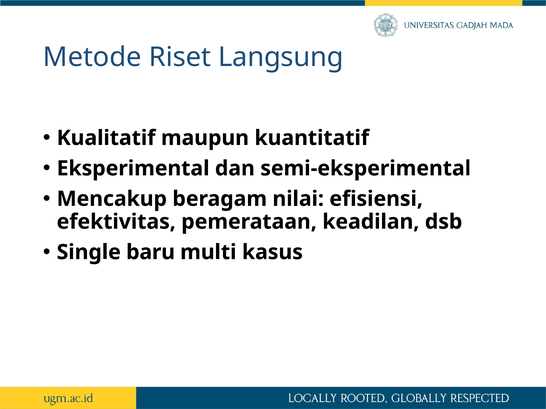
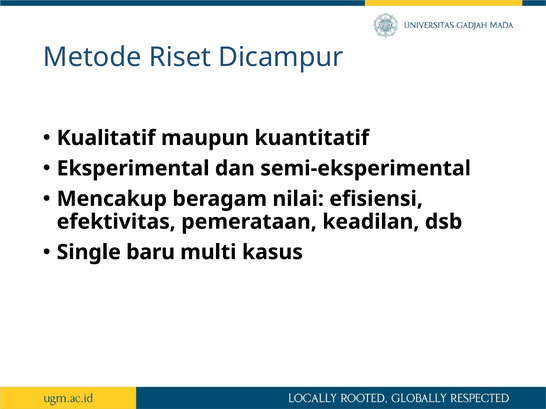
Langsung: Langsung -> Dicampur
